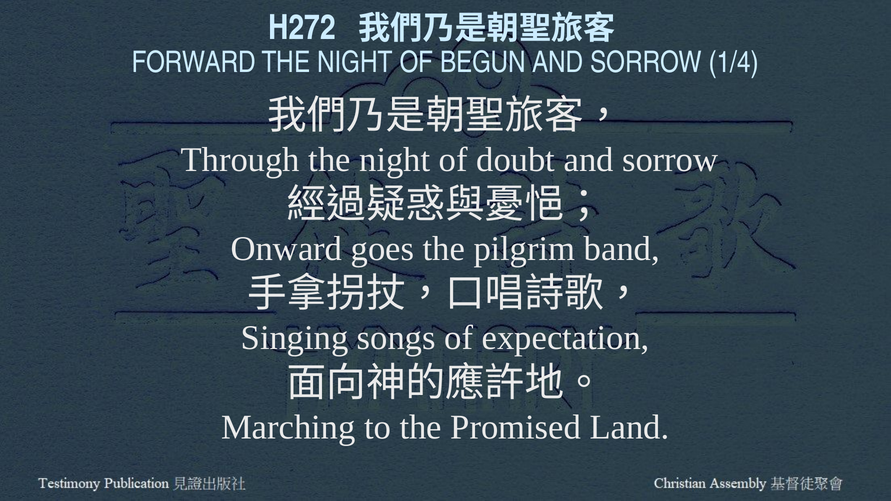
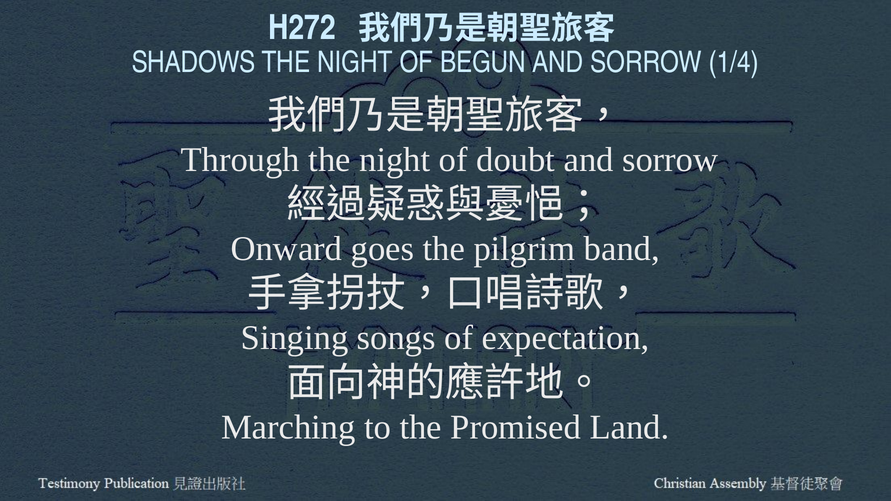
FORWARD: FORWARD -> SHADOWS
